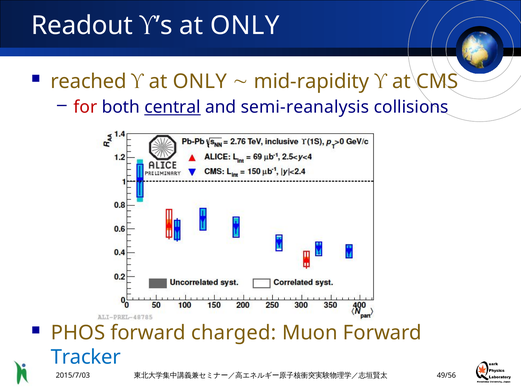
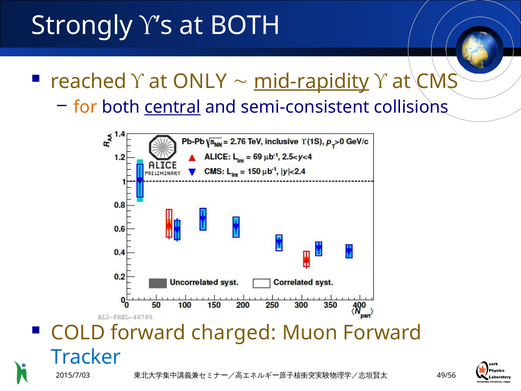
Readout: Readout -> Strongly
ONLY at (245, 26): ONLY -> BOTH
mid-rapidity underline: none -> present
for colour: red -> orange
semi-reanalysis: semi-reanalysis -> semi-consistent
PHOS: PHOS -> COLD
